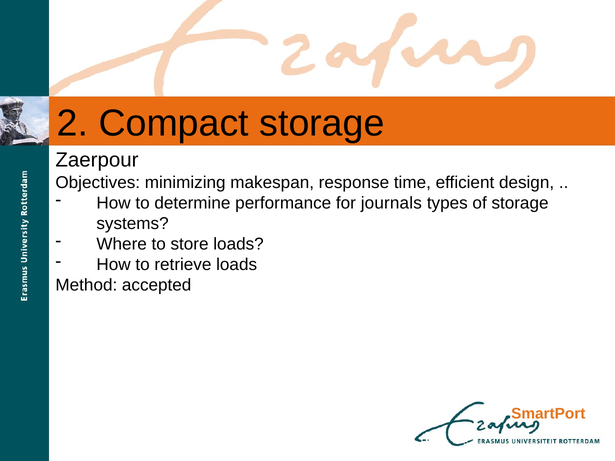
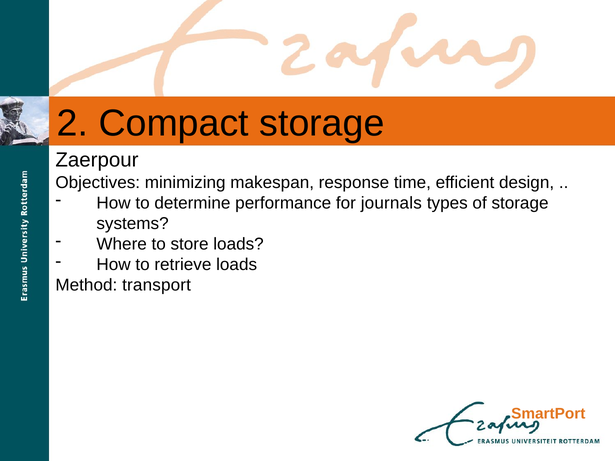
accepted: accepted -> transport
